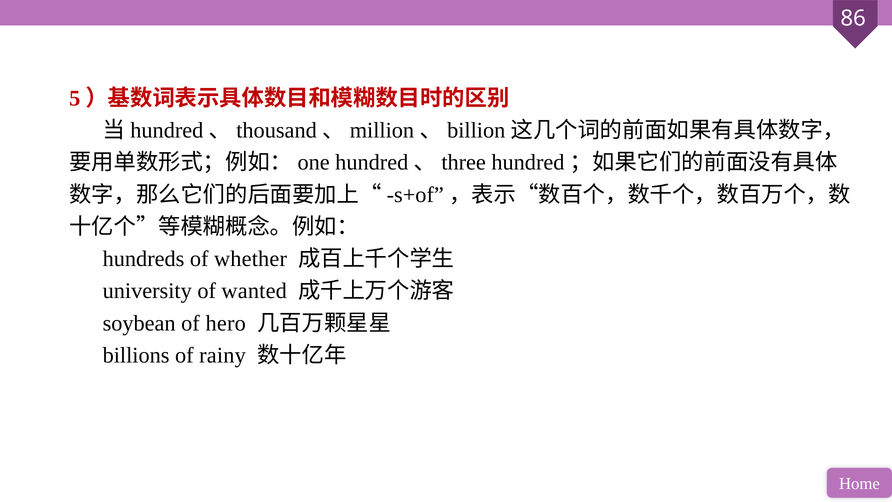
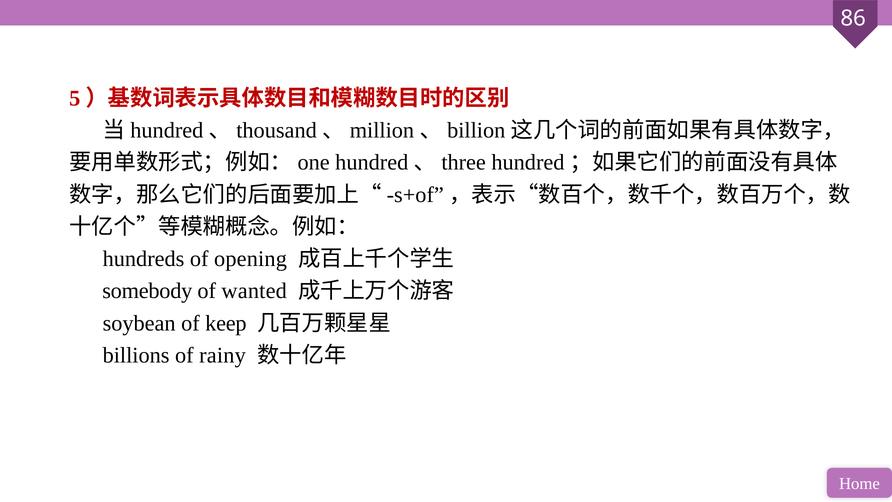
whether: whether -> opening
university: university -> somebody
hero: hero -> keep
